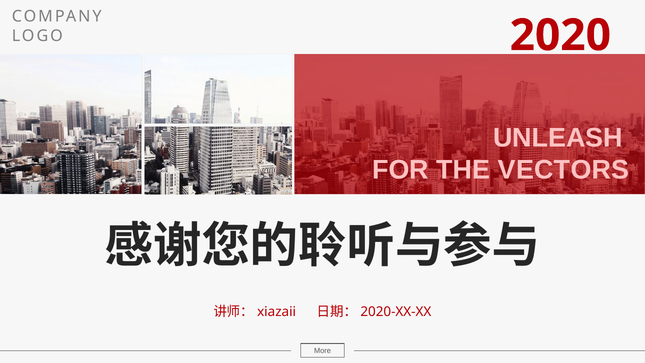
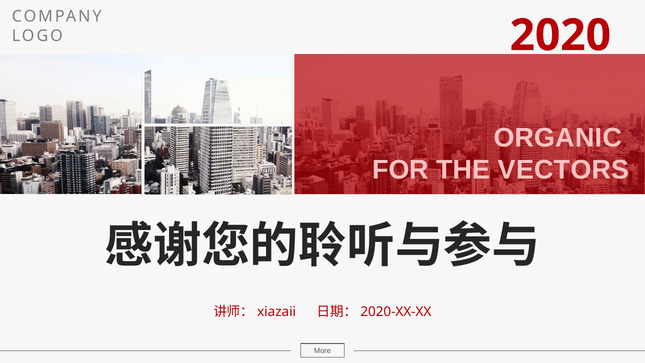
UNLEASH: UNLEASH -> ORGANIC
